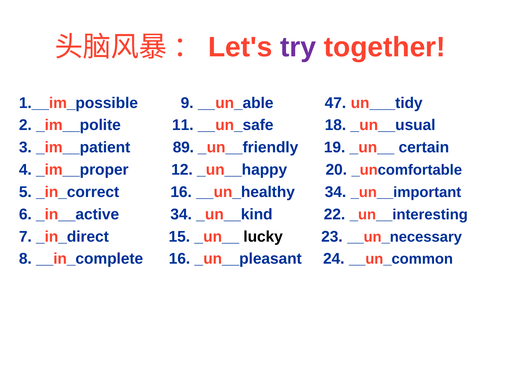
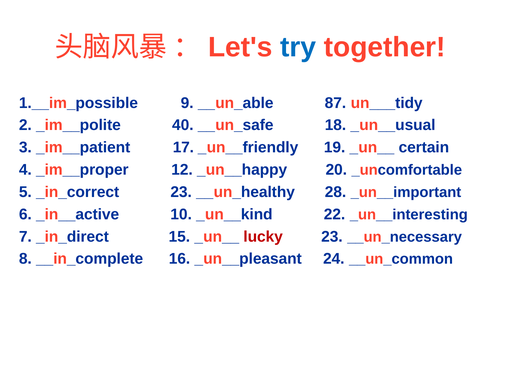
try colour: purple -> blue
47: 47 -> 87
11: 11 -> 40
89: 89 -> 17
_in_correct 16: 16 -> 23
__un_healthy 34: 34 -> 28
_in__active 34: 34 -> 10
lucky colour: black -> red
